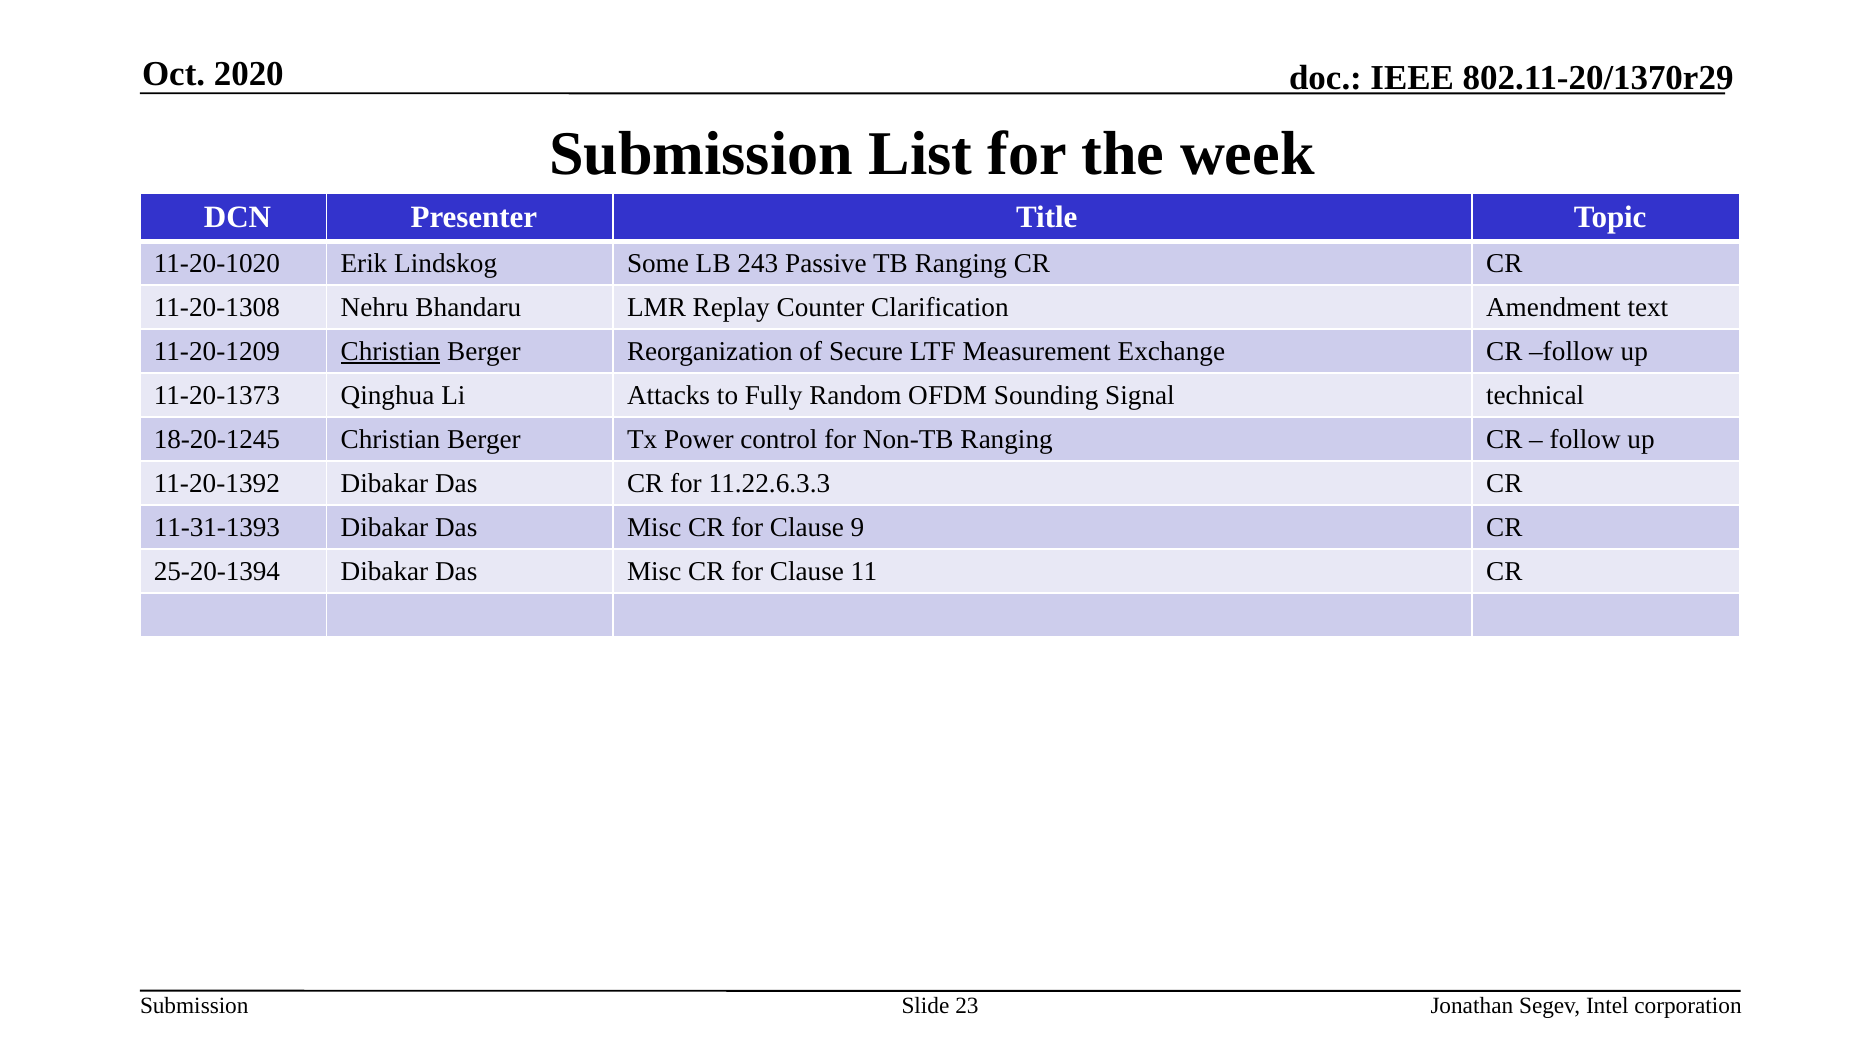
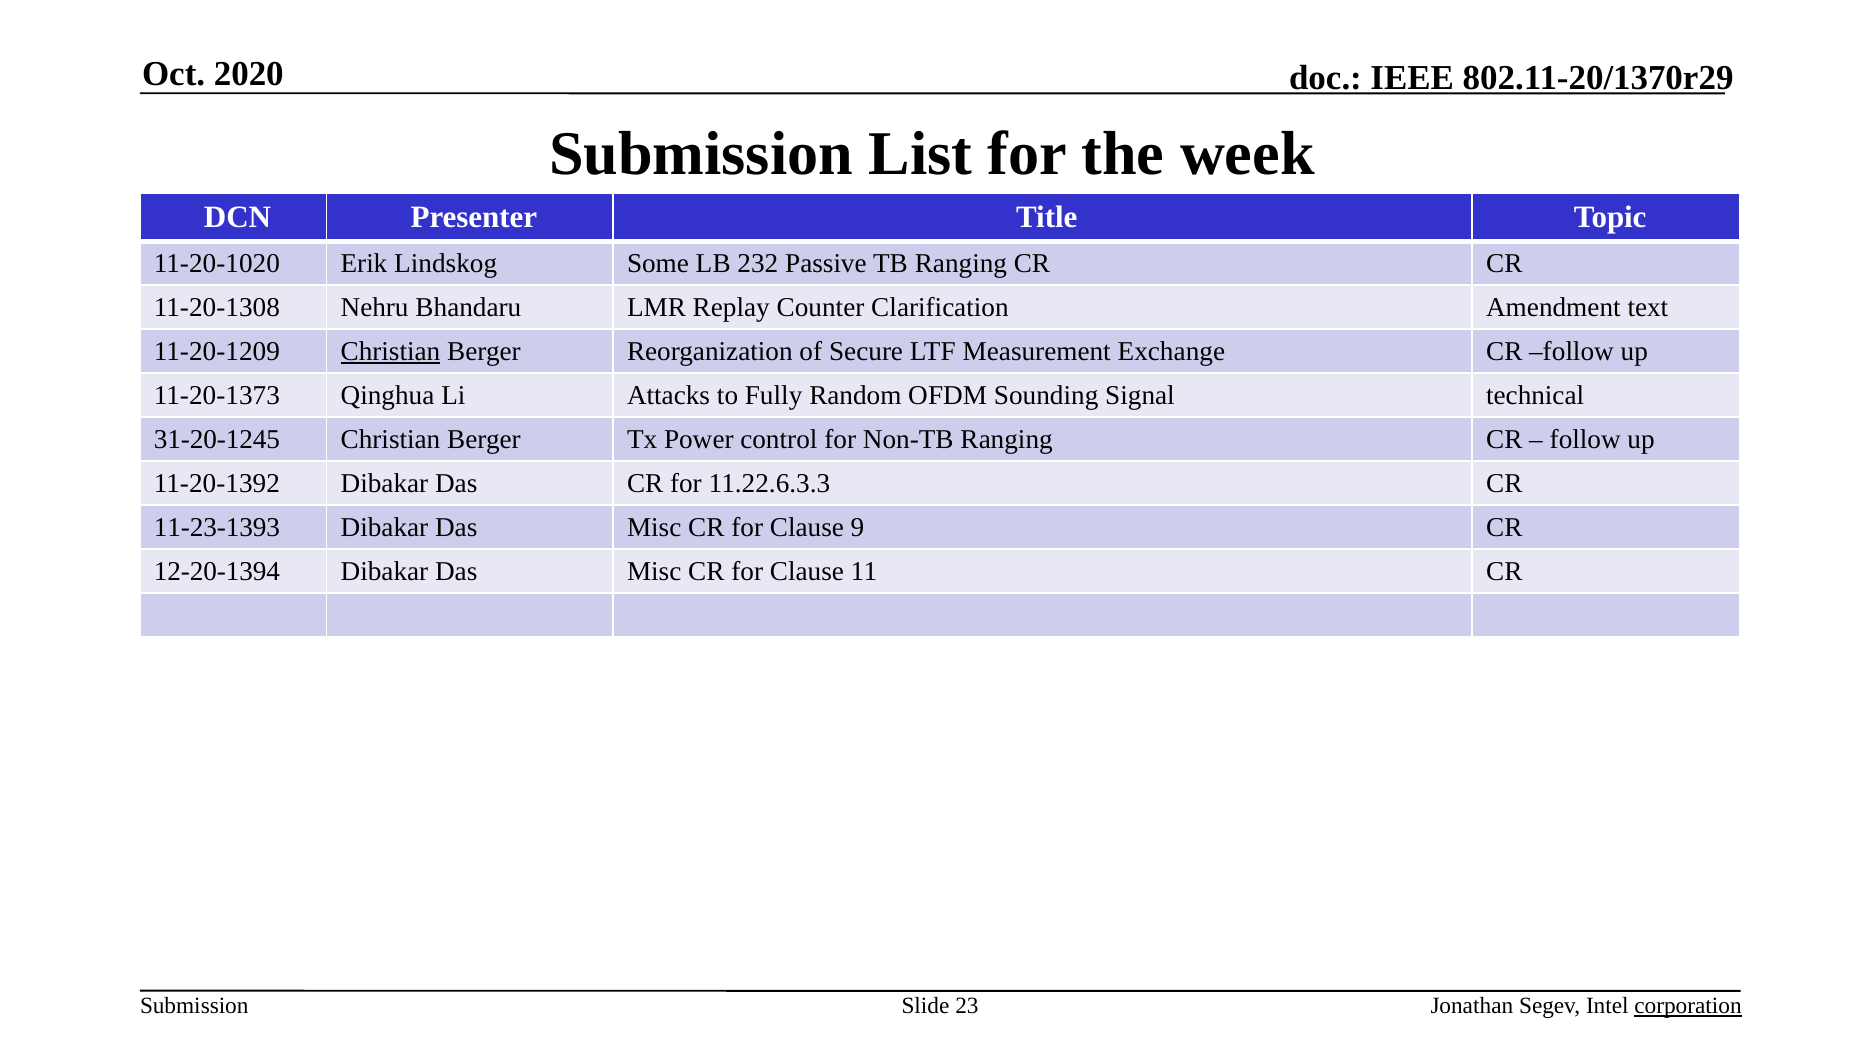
243: 243 -> 232
18-20-1245: 18-20-1245 -> 31-20-1245
11-31-1393: 11-31-1393 -> 11-23-1393
25-20-1394: 25-20-1394 -> 12-20-1394
corporation underline: none -> present
